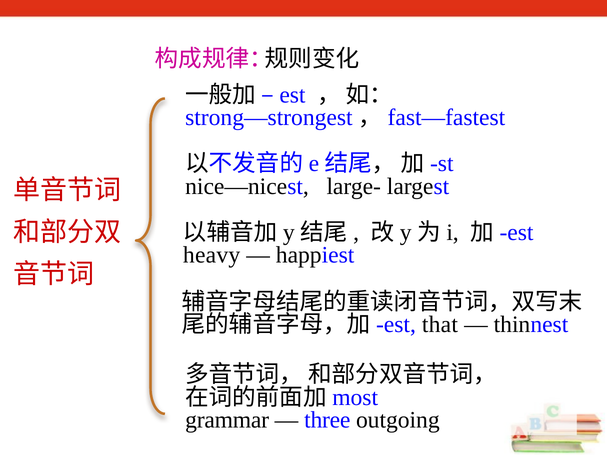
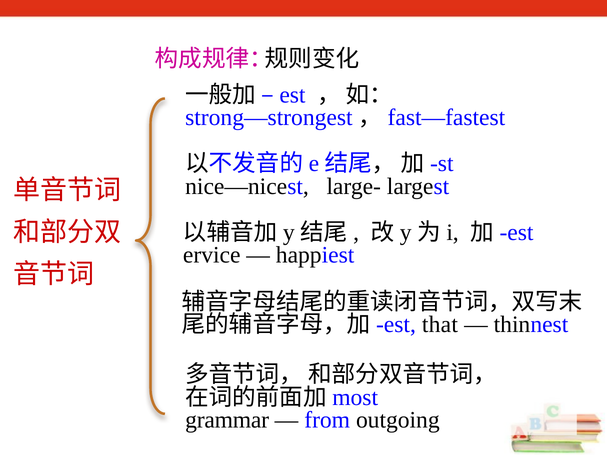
heavy: heavy -> ervice
three: three -> from
